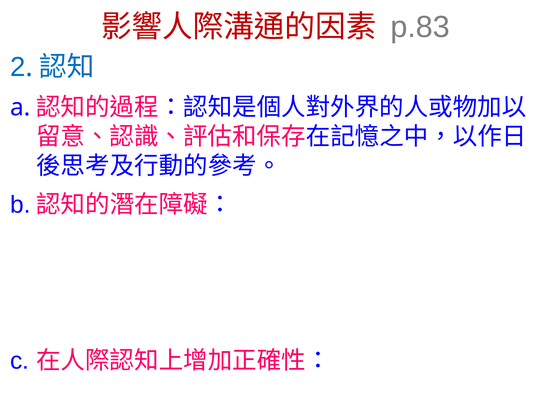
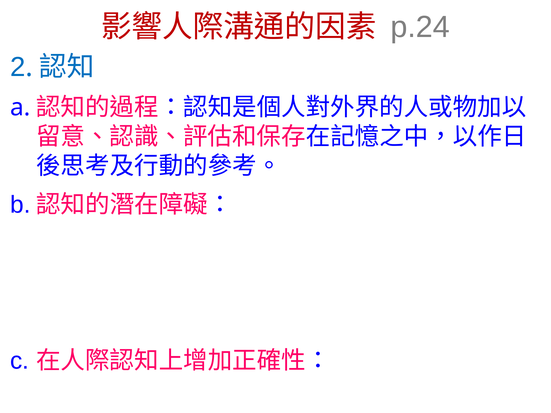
p.83: p.83 -> p.24
